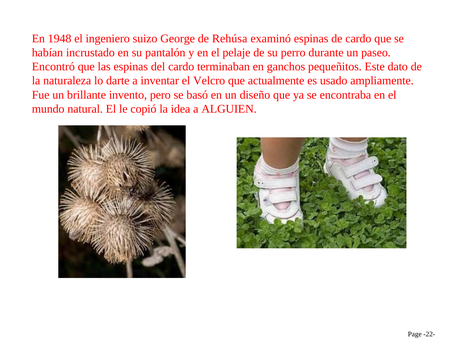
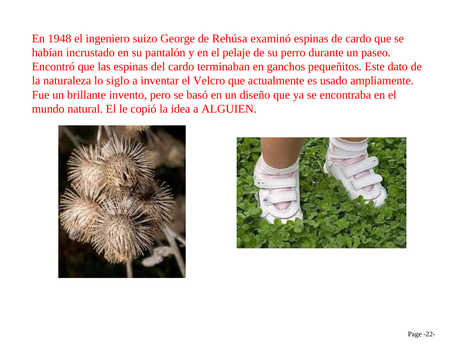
darte: darte -> siglo
